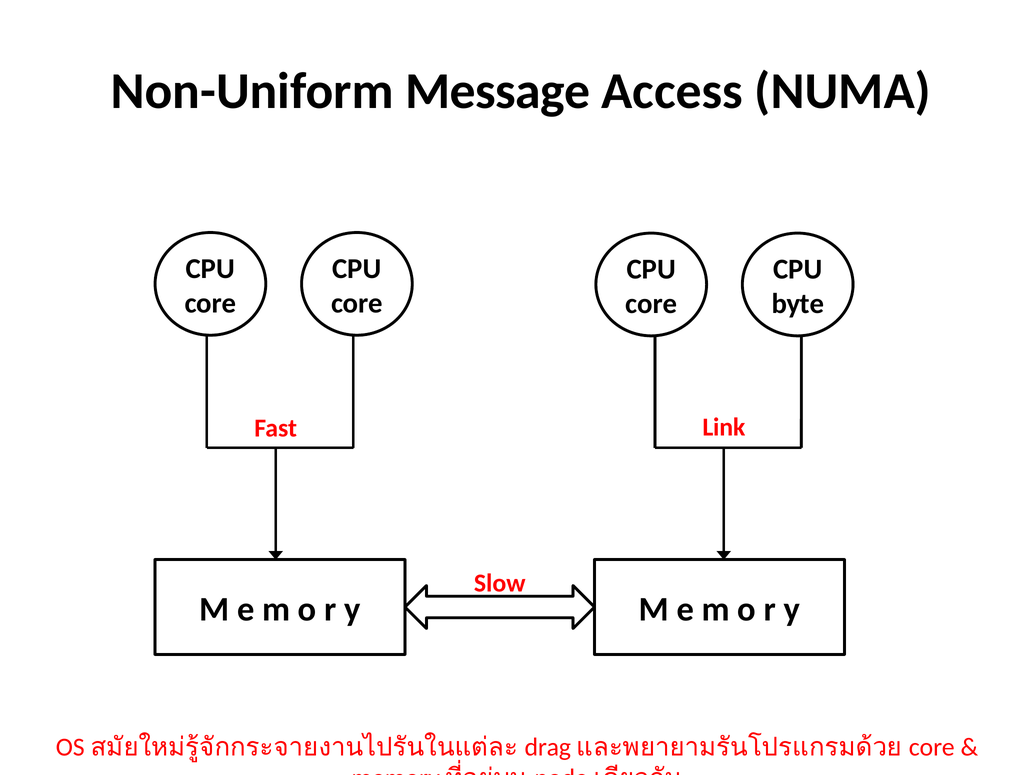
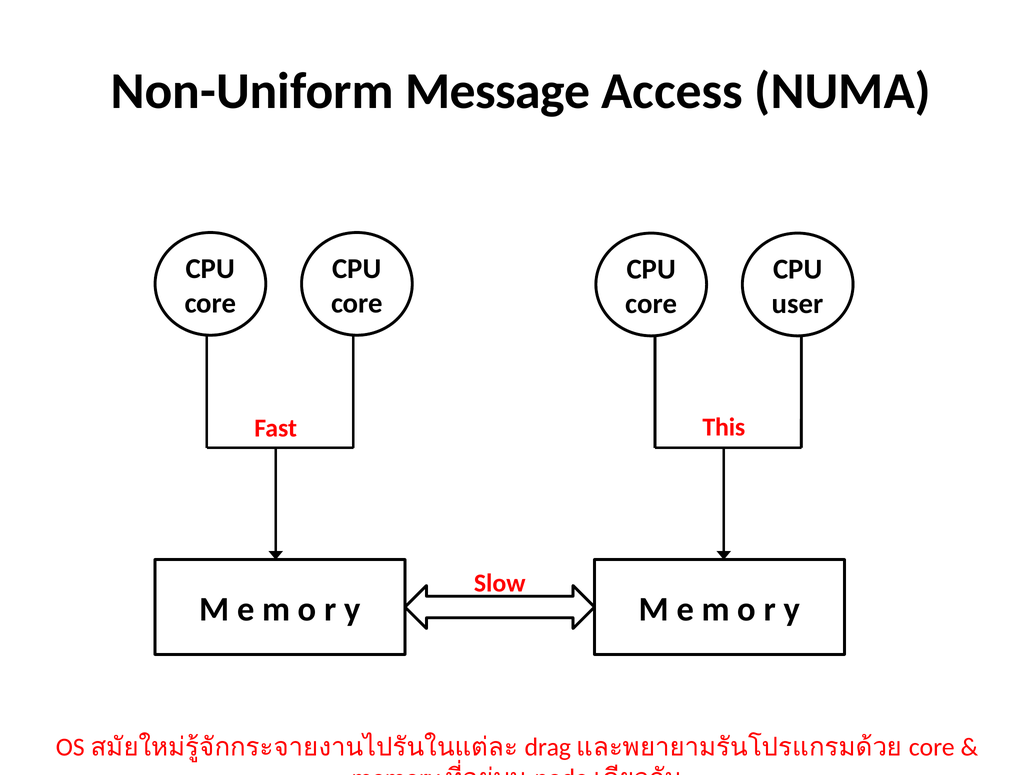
byte: byte -> user
Link: Link -> This
